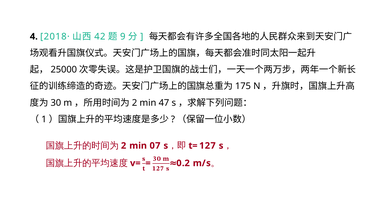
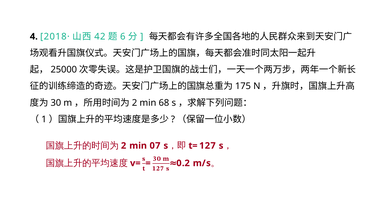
9: 9 -> 6
47: 47 -> 68
